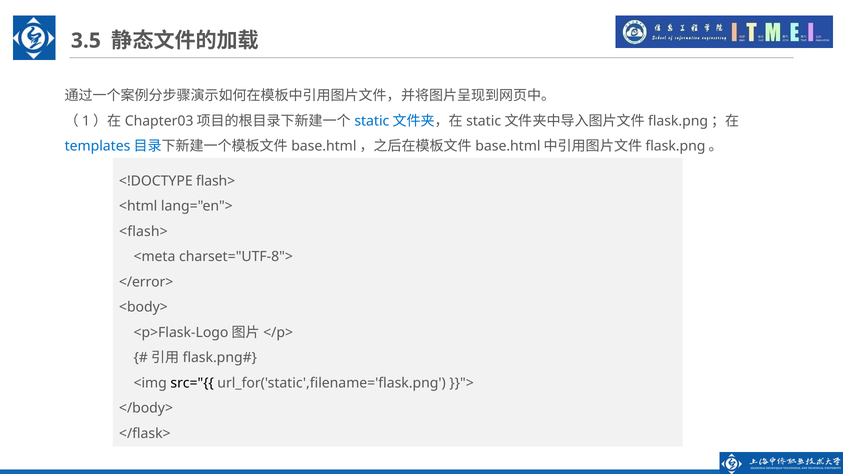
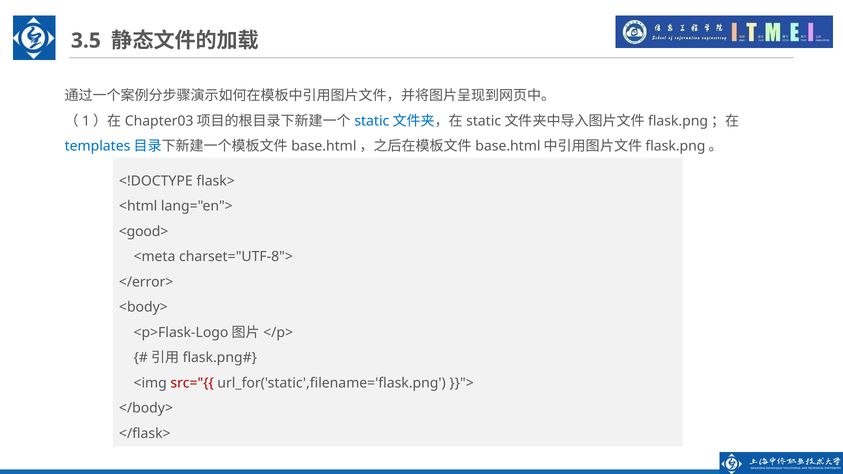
flash>: flash> -> flask>
<flash>: <flash> -> <good>
src="{{ colour: black -> red
